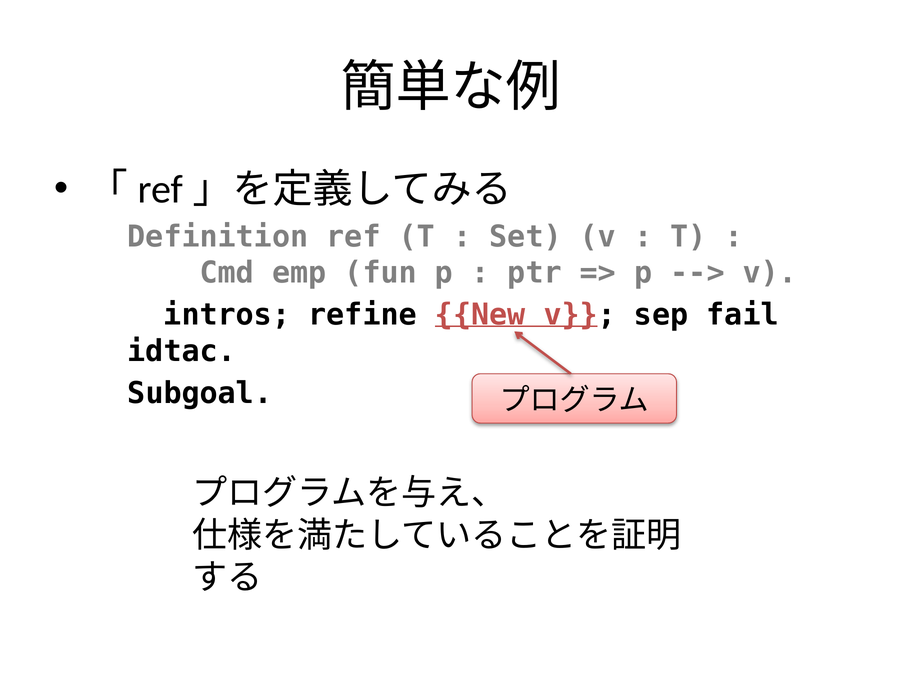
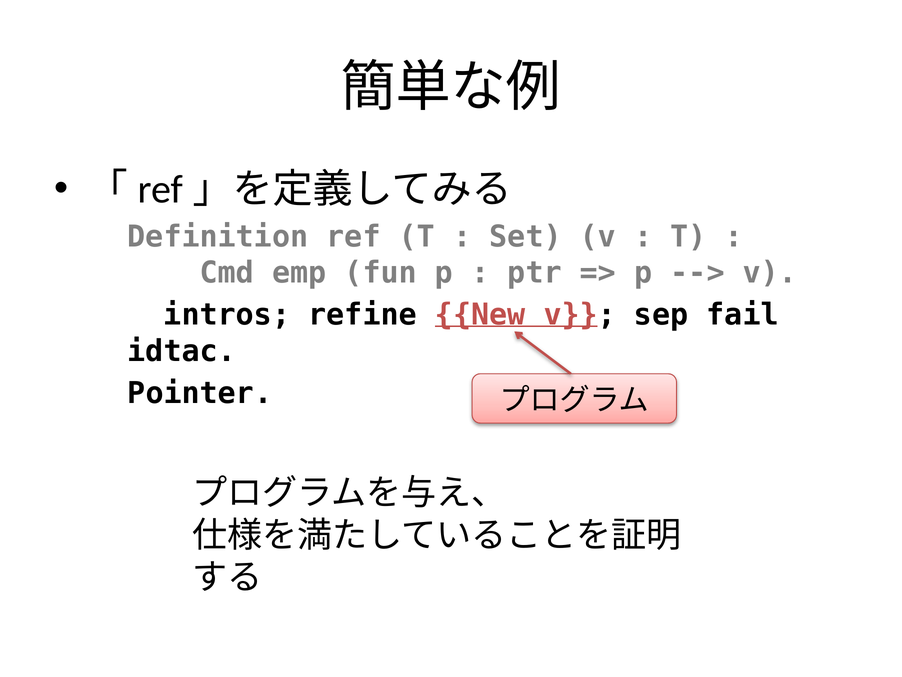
Subgoal: Subgoal -> Pointer
